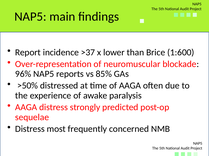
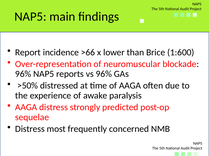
>37: >37 -> >66
vs 85%: 85% -> 96%
